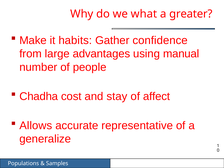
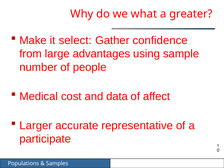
habits: habits -> select
manual: manual -> sample
Chadha: Chadha -> Medical
stay: stay -> data
Allows: Allows -> Larger
generalize: generalize -> participate
